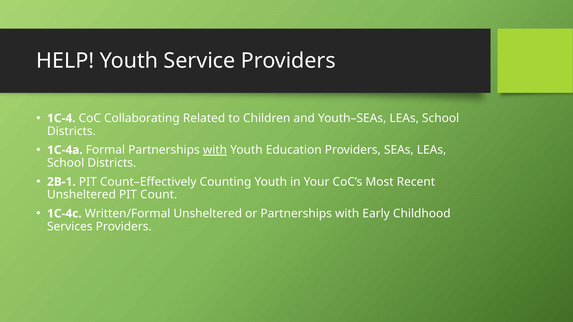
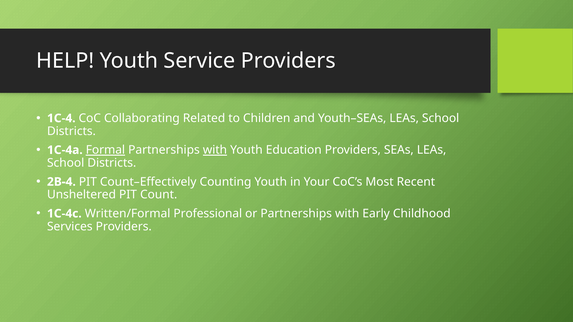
Formal underline: none -> present
2B-1: 2B-1 -> 2B-4
Written/Formal Unsheltered: Unsheltered -> Professional
